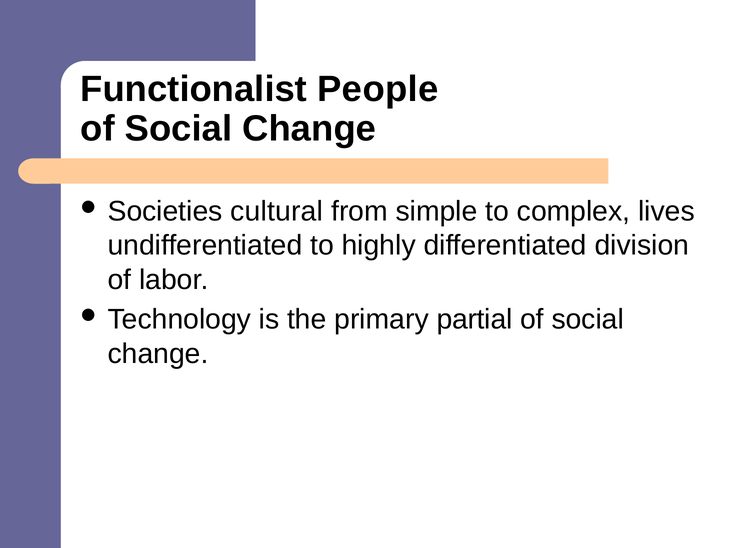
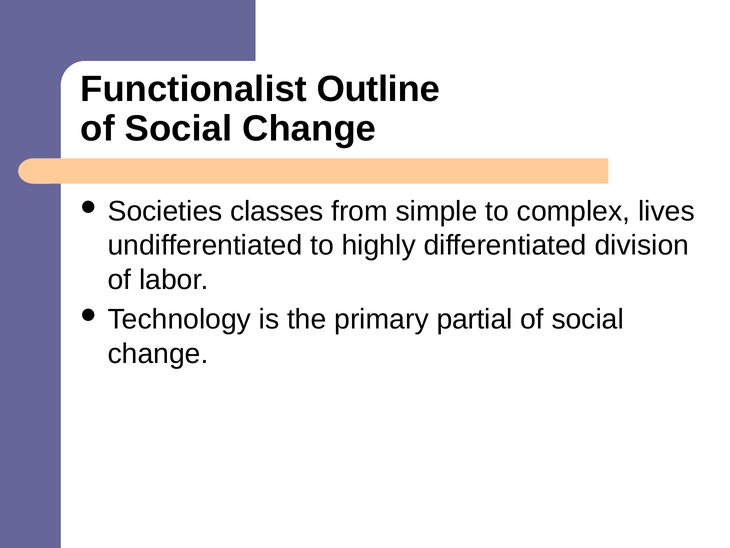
People: People -> Outline
cultural: cultural -> classes
